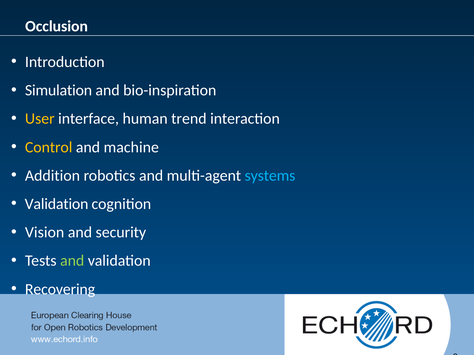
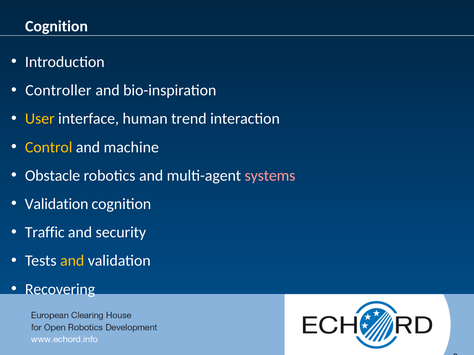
Occlusion at (57, 26): Occlusion -> Cognition
Simulation: Simulation -> Controller
Addition: Addition -> Obstacle
systems colour: light blue -> pink
Vision: Vision -> Traffic
and at (72, 261) colour: light green -> yellow
